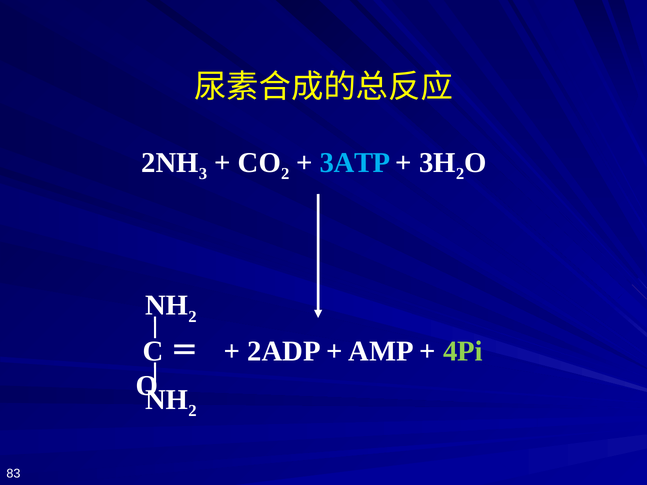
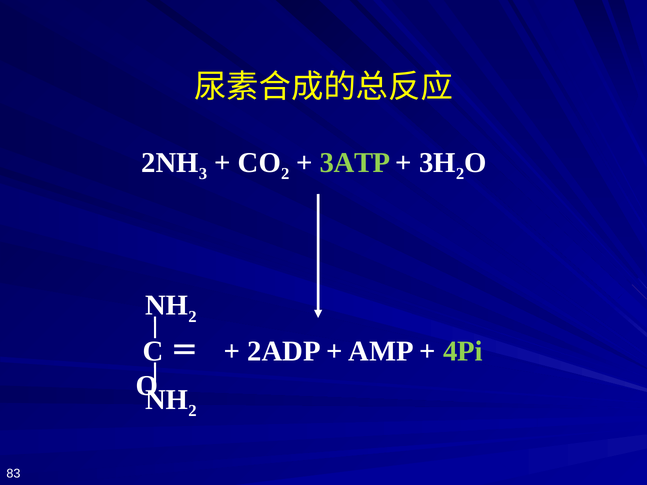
3ATP colour: light blue -> light green
